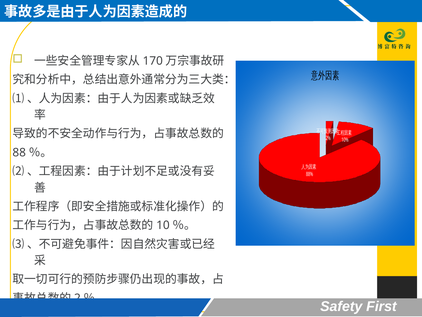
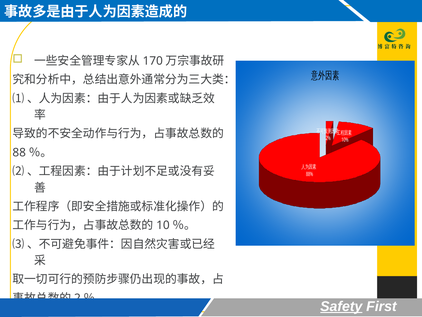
Safety underline: none -> present
